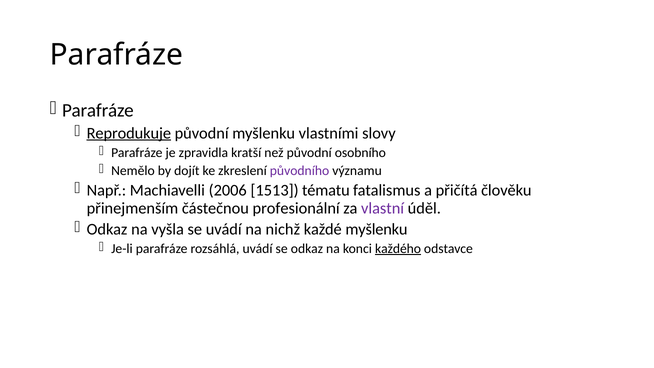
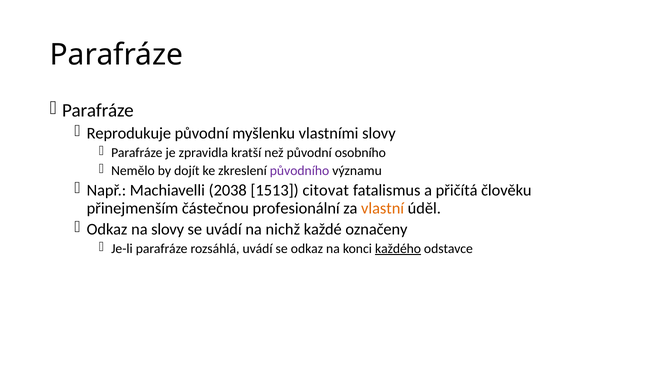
Reprodukuje underline: present -> none
2006: 2006 -> 2038
tématu: tématu -> citovat
vlastní colour: purple -> orange
na vyšla: vyšla -> slovy
každé myšlenku: myšlenku -> označeny
